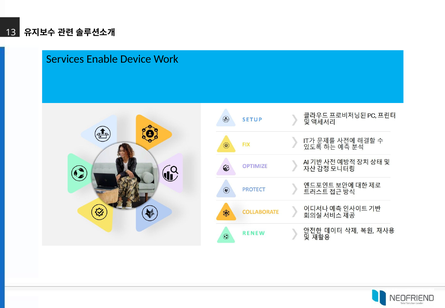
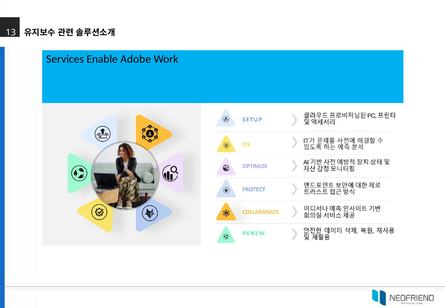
Device: Device -> Adobe
